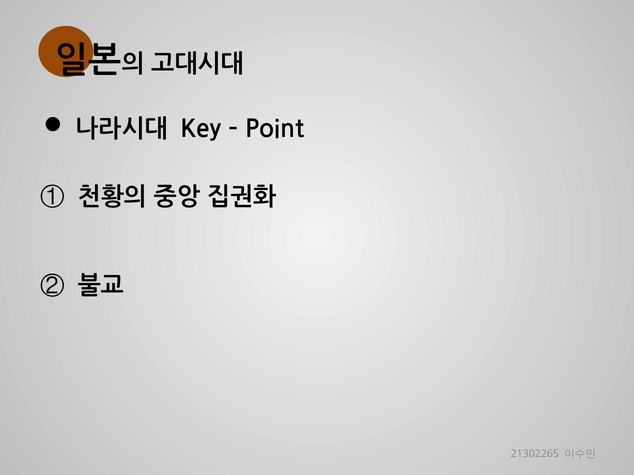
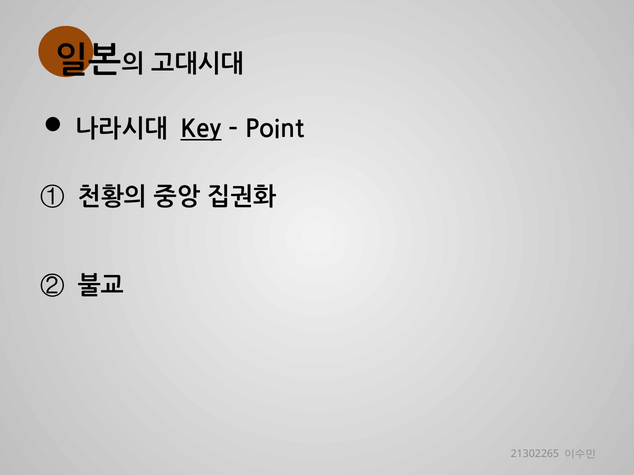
Key underline: none -> present
